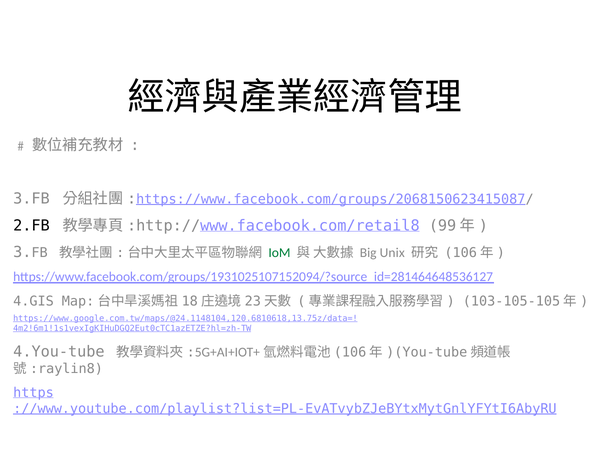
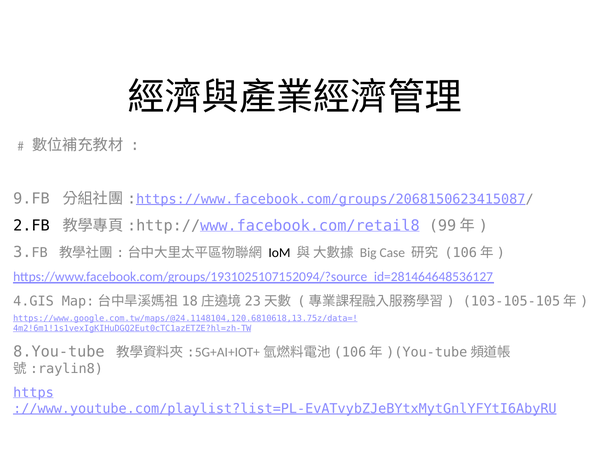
3.FB at (32, 199): 3.FB -> 9.FB
IoM colour: green -> black
Unix: Unix -> Case
4.You-tube: 4.You-tube -> 8.You-tube
